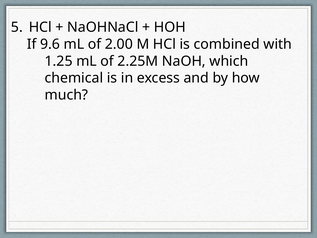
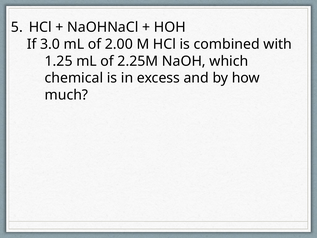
9.6: 9.6 -> 3.0
